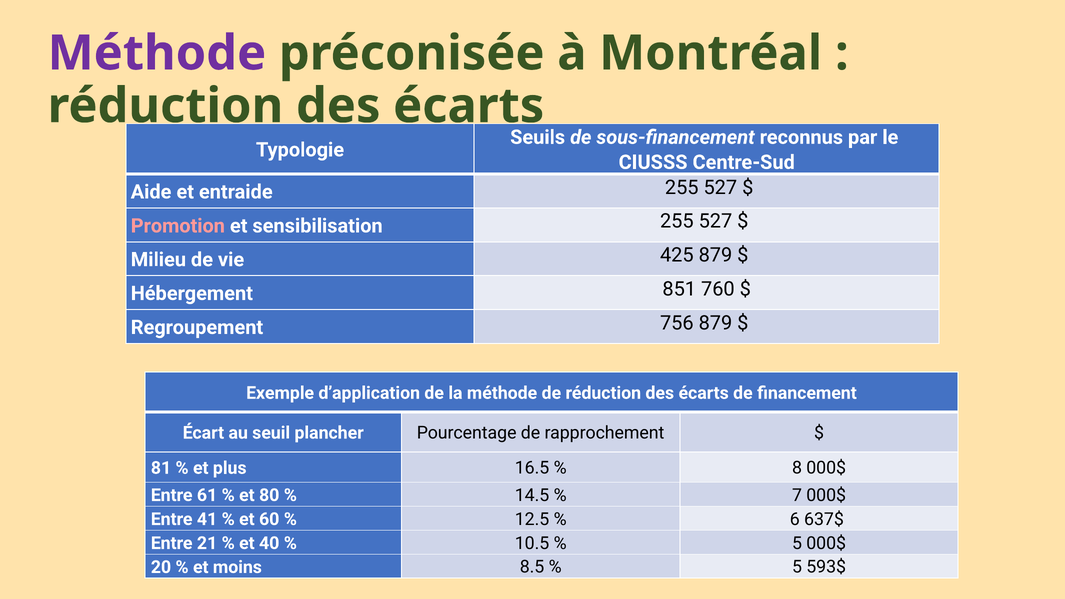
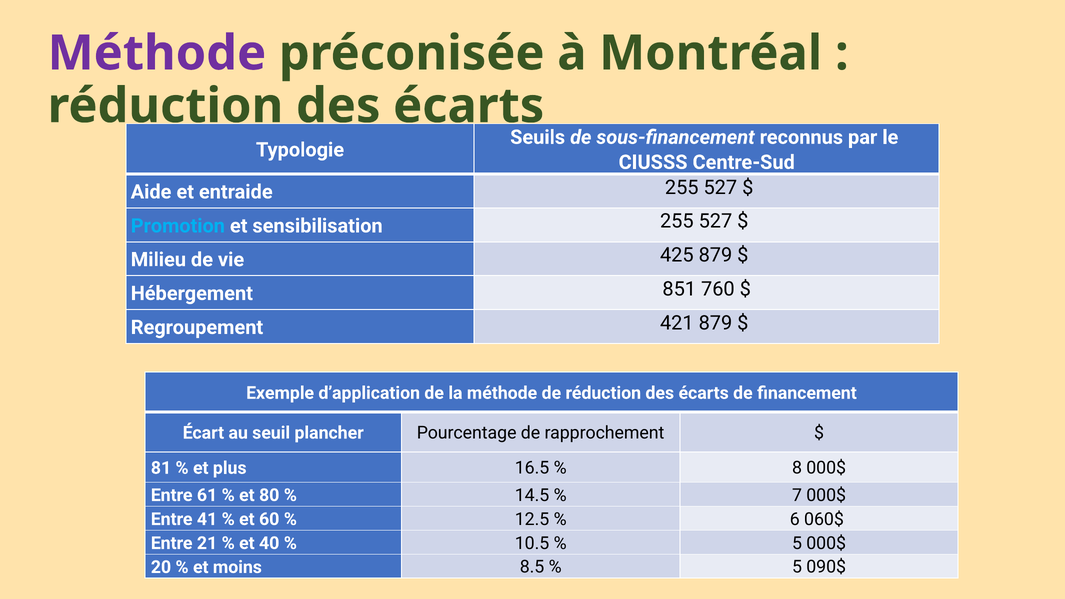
Promotion colour: pink -> light blue
756: 756 -> 421
637$: 637$ -> 060$
593$: 593$ -> 090$
